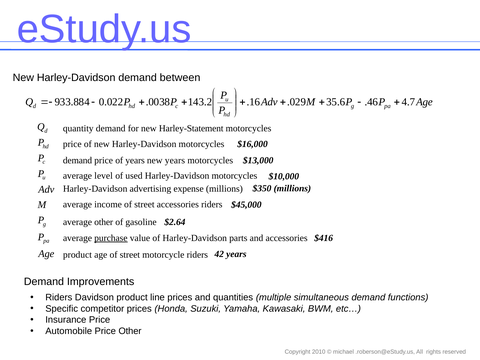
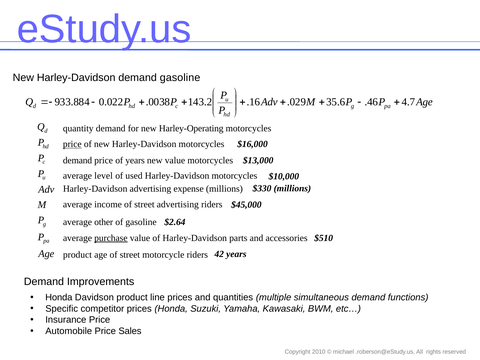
demand between: between -> gasoline
Harley-Statement: Harley-Statement -> Harley-Operating
price at (72, 144) underline: none -> present
new years: years -> value
$350: $350 -> $330
street accessories: accessories -> advertising
$416: $416 -> $510
Riders at (59, 298): Riders -> Honda
Price Other: Other -> Sales
